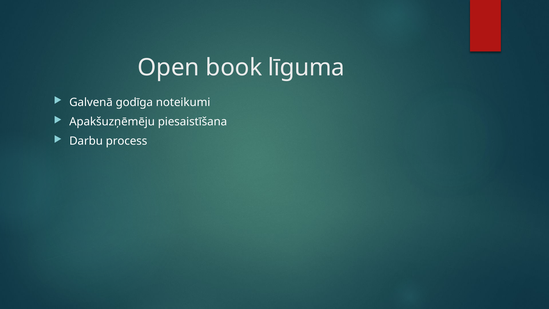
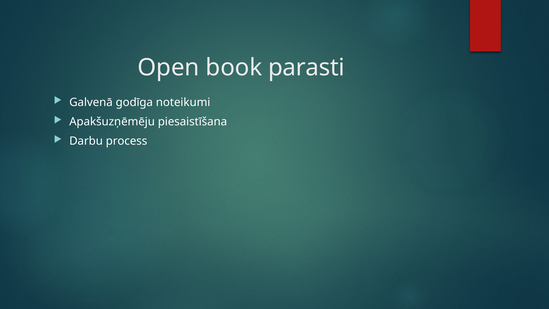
līguma: līguma -> parasti
